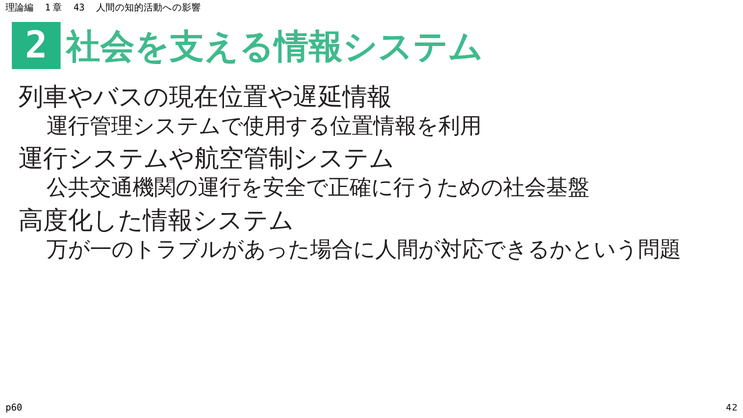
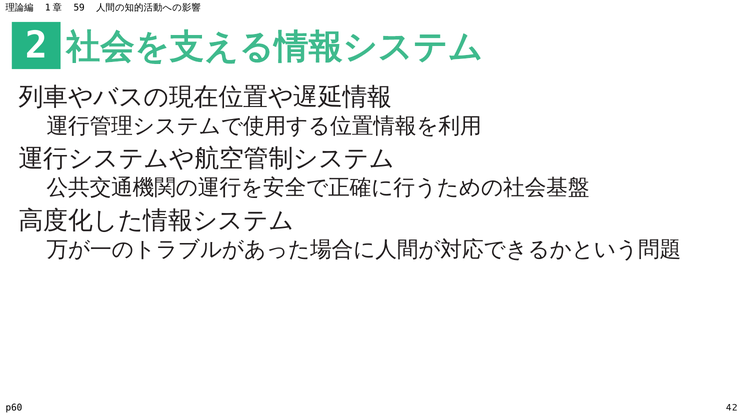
43: 43 -> 59
